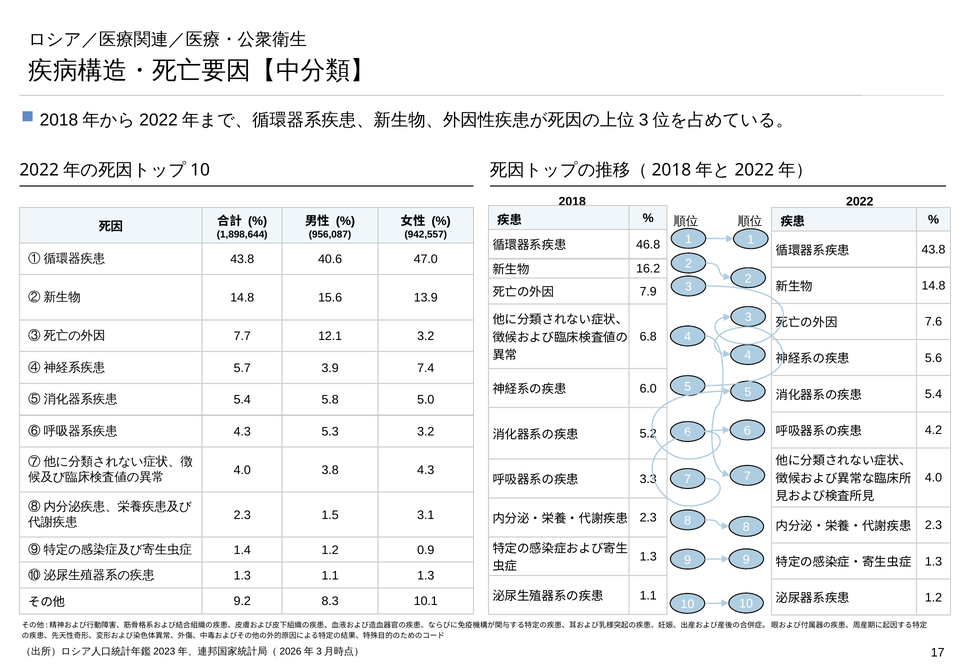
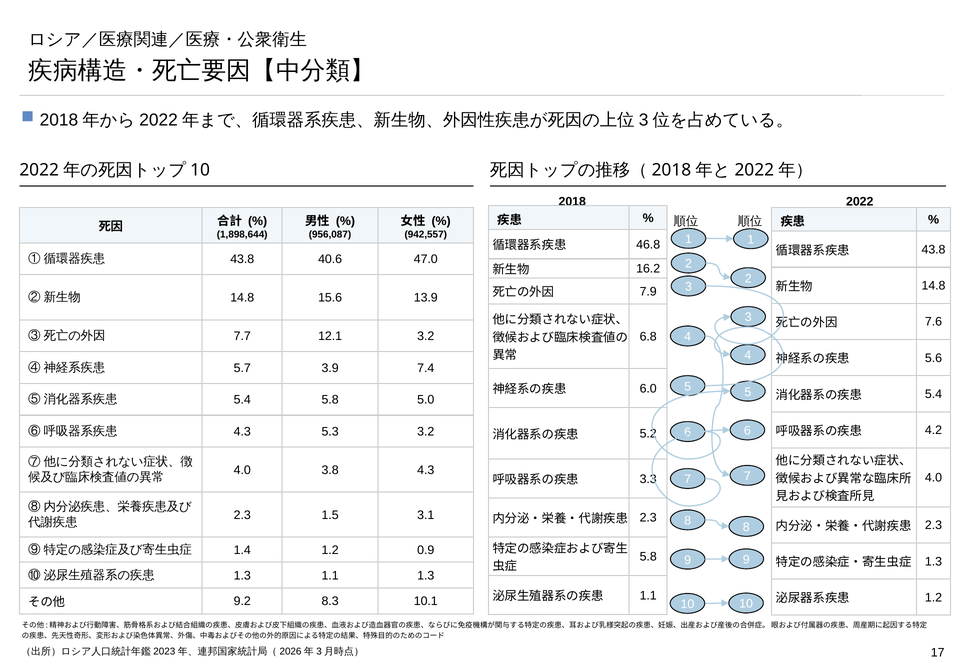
1.3 at (648, 557): 1.3 -> 5.8
